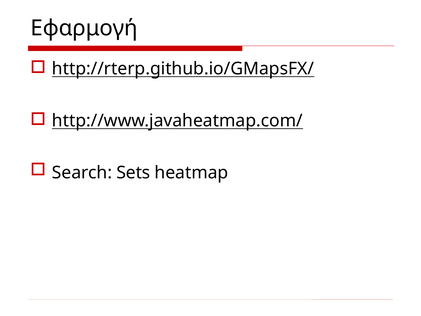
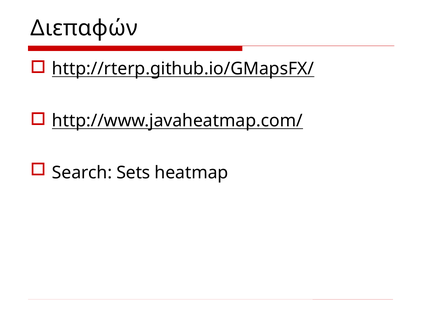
Εφαρμογή: Εφαρμογή -> Διεπαφών
